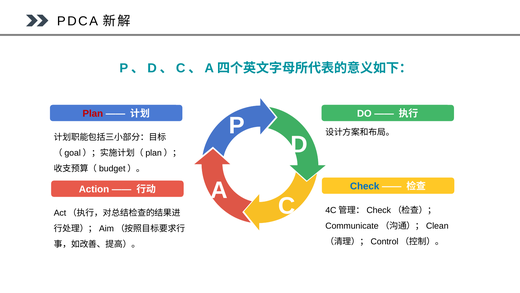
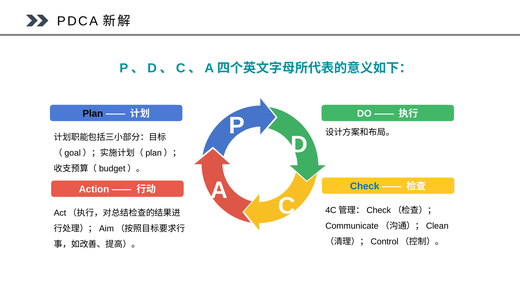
Plan colour: red -> black
